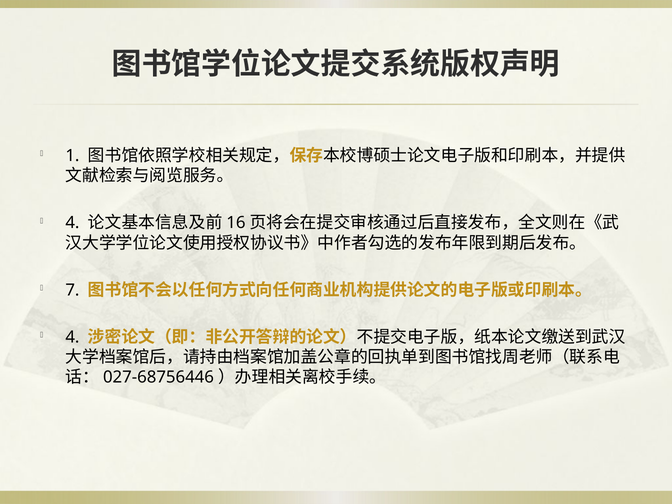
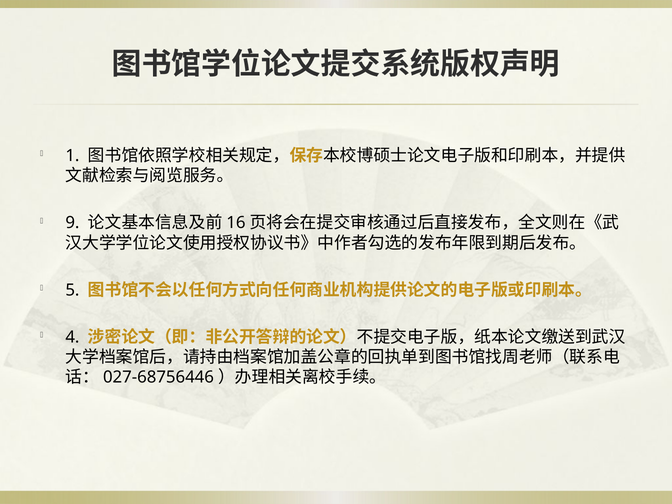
4 at (72, 223): 4 -> 9
7: 7 -> 5
